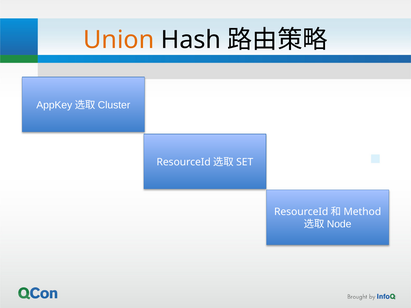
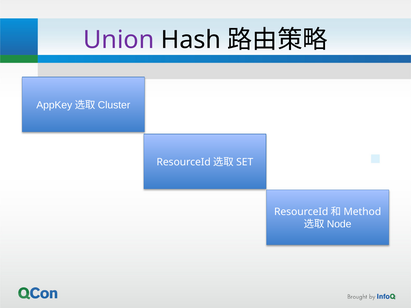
Union colour: orange -> purple
